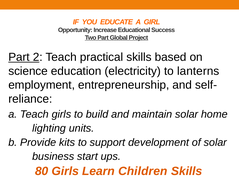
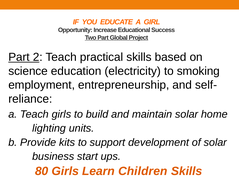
lanterns: lanterns -> smoking
